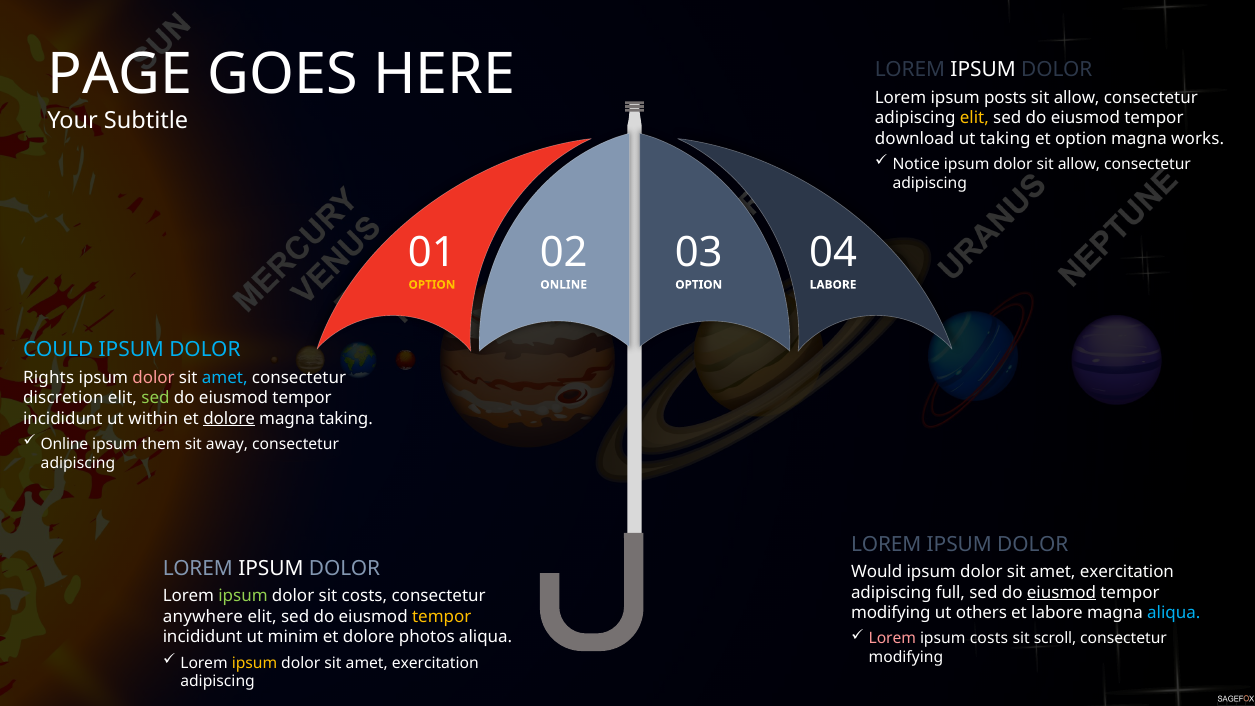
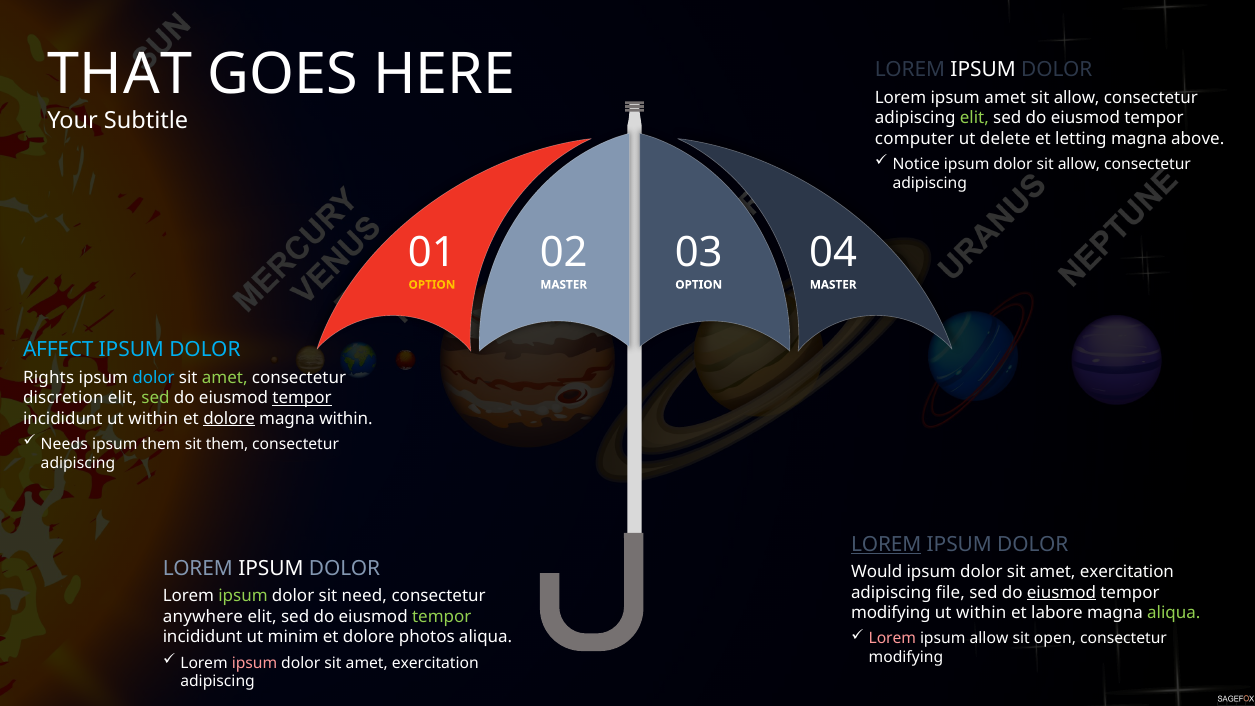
PAGE: PAGE -> THAT
ipsum posts: posts -> amet
elit at (974, 118) colour: yellow -> light green
download: download -> computer
ut taking: taking -> delete
et option: option -> letting
works: works -> above
ONLINE at (564, 285): ONLINE -> MASTER
LABORE at (833, 285): LABORE -> MASTER
COULD: COULD -> AFFECT
dolor at (153, 378) colour: pink -> light blue
amet at (225, 378) colour: light blue -> light green
tempor at (302, 398) underline: none -> present
magna taking: taking -> within
Online at (64, 444): Online -> Needs
sit away: away -> them
LOREM at (886, 544) underline: none -> present
full: full -> file
sit costs: costs -> need
others at (981, 613): others -> within
aliqua at (1174, 613) colour: light blue -> light green
tempor at (442, 617) colour: yellow -> light green
ipsum costs: costs -> allow
scroll: scroll -> open
ipsum at (255, 663) colour: yellow -> pink
